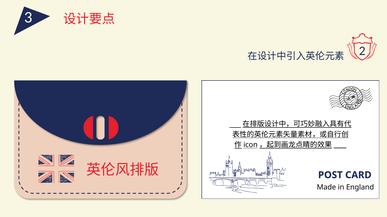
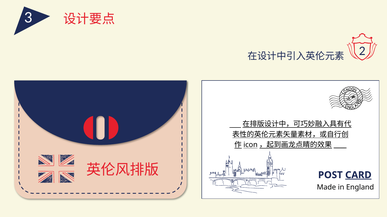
CARD underline: none -> present
